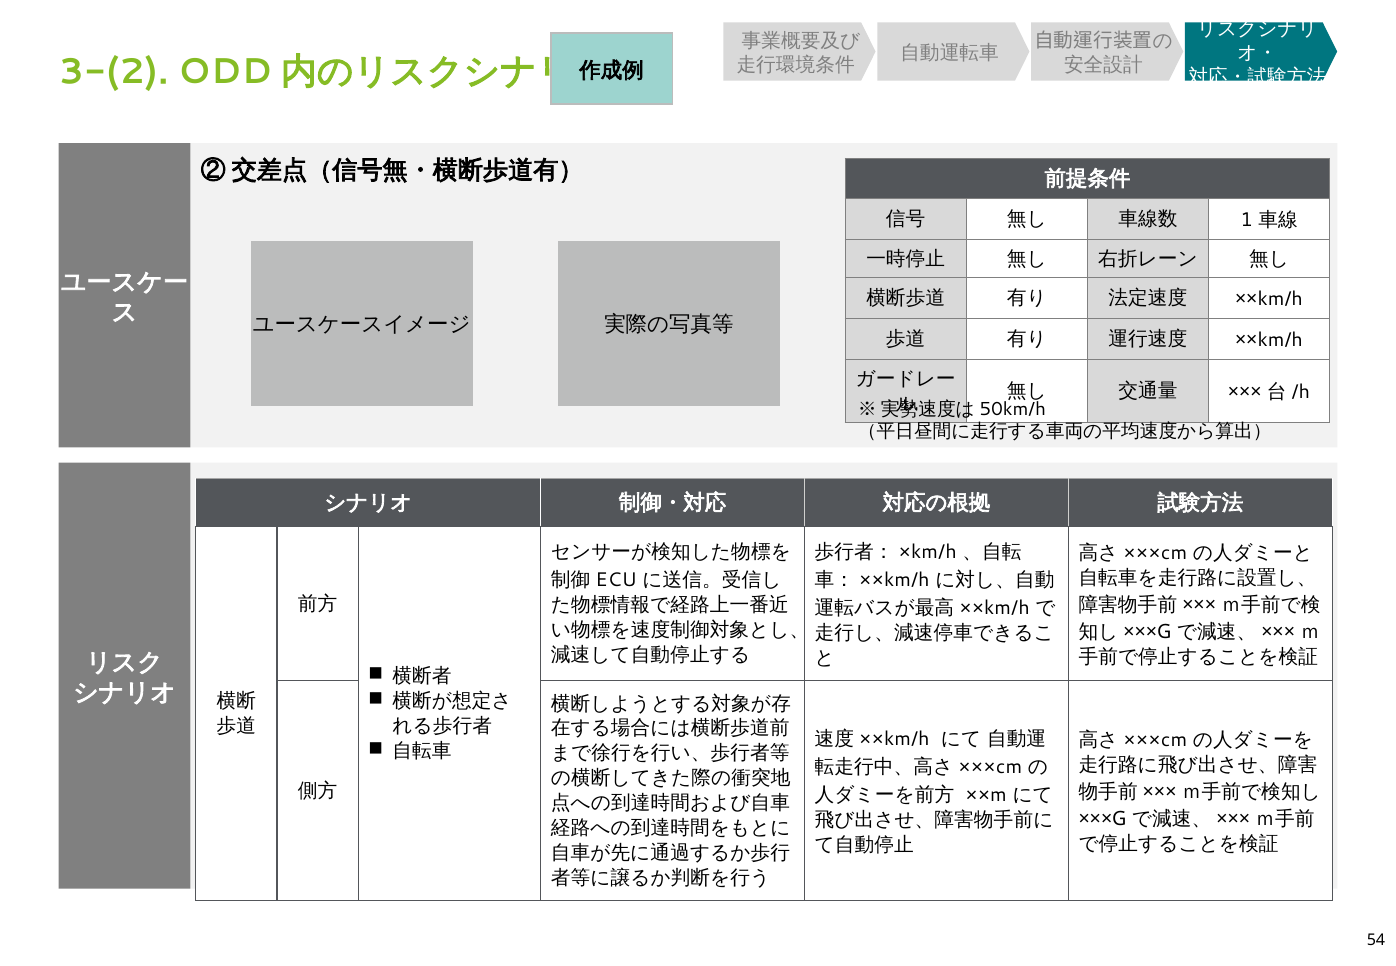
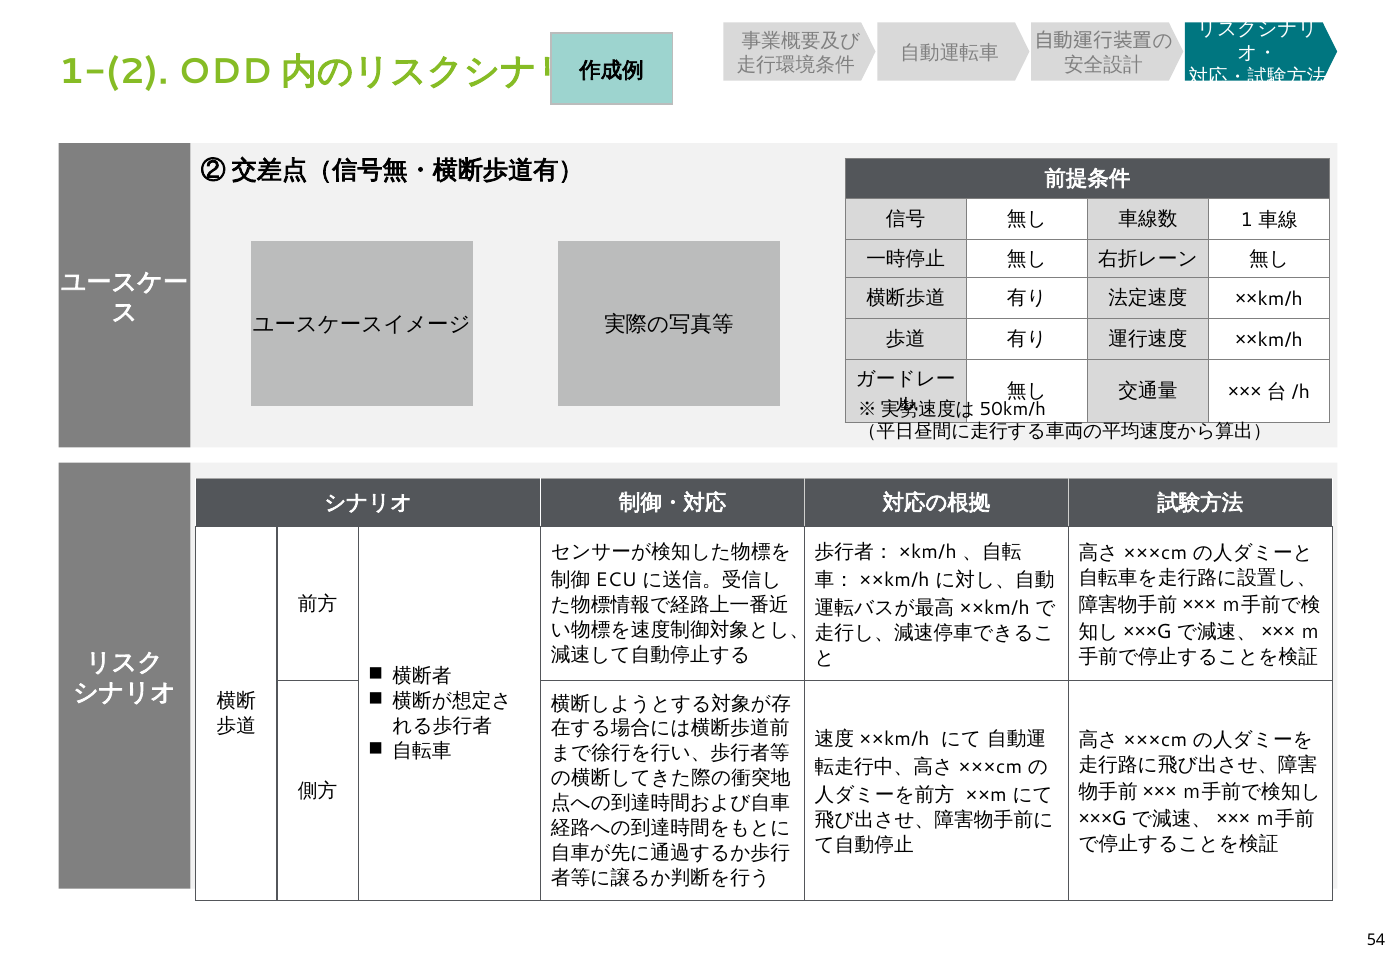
3-(2: 3-(2 -> 1-(2
